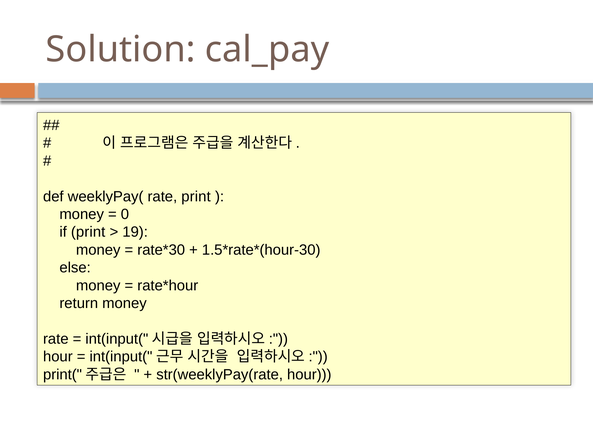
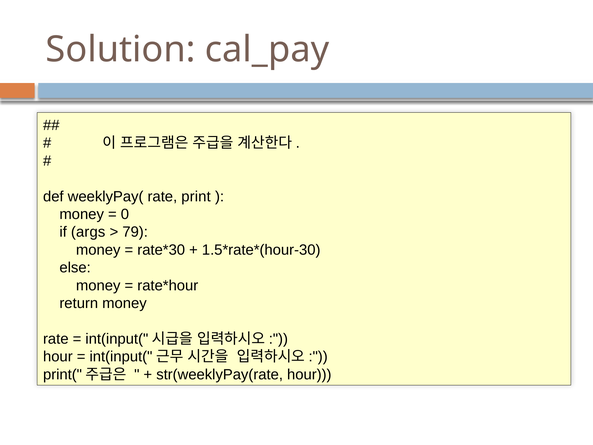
if print: print -> args
19: 19 -> 79
